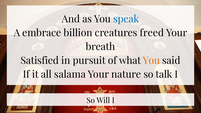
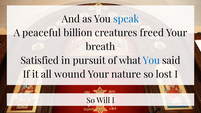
embrace: embrace -> peaceful
You at (151, 61) colour: orange -> blue
salama: salama -> wound
talk: talk -> lost
